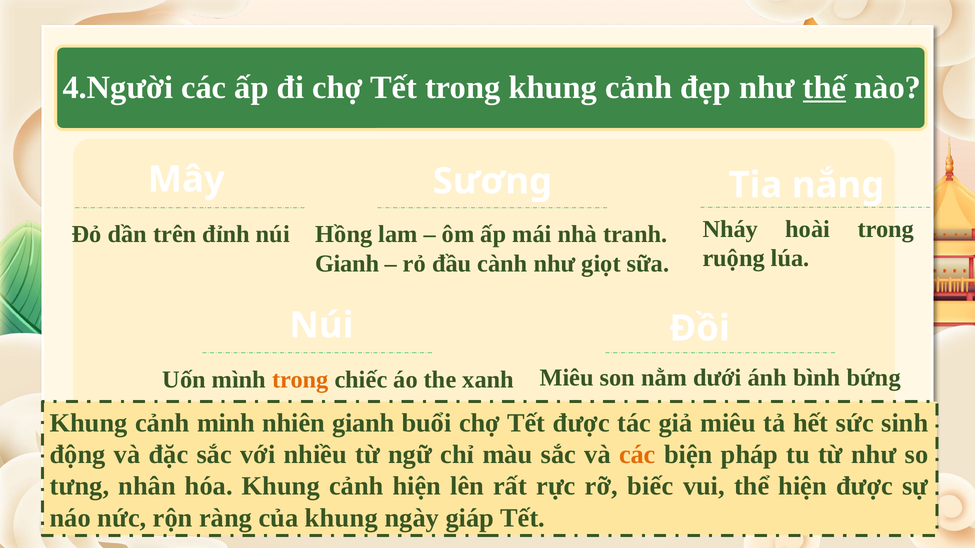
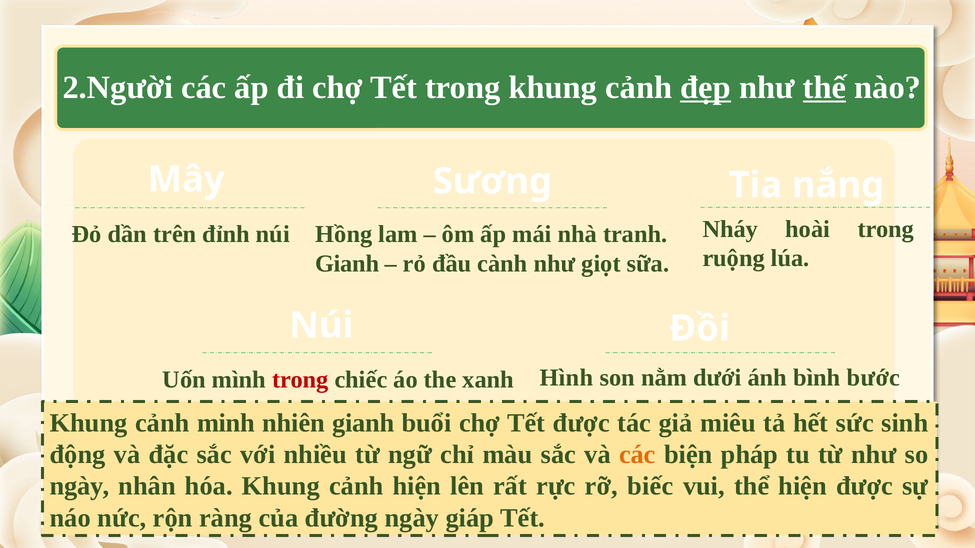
4.Người: 4.Người -> 2.Người
đẹp underline: none -> present
trong at (300, 380) colour: orange -> red
xanh Miêu: Miêu -> Hình
bứng: bứng -> bước
tưng at (80, 487): tưng -> ngày
của khung: khung -> đường
